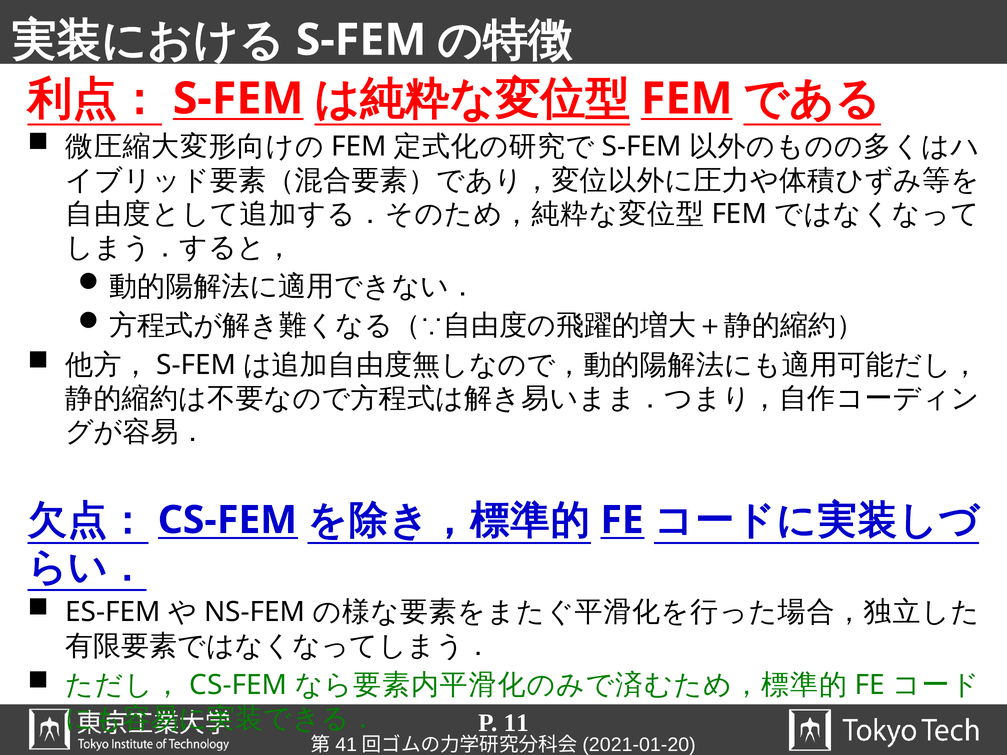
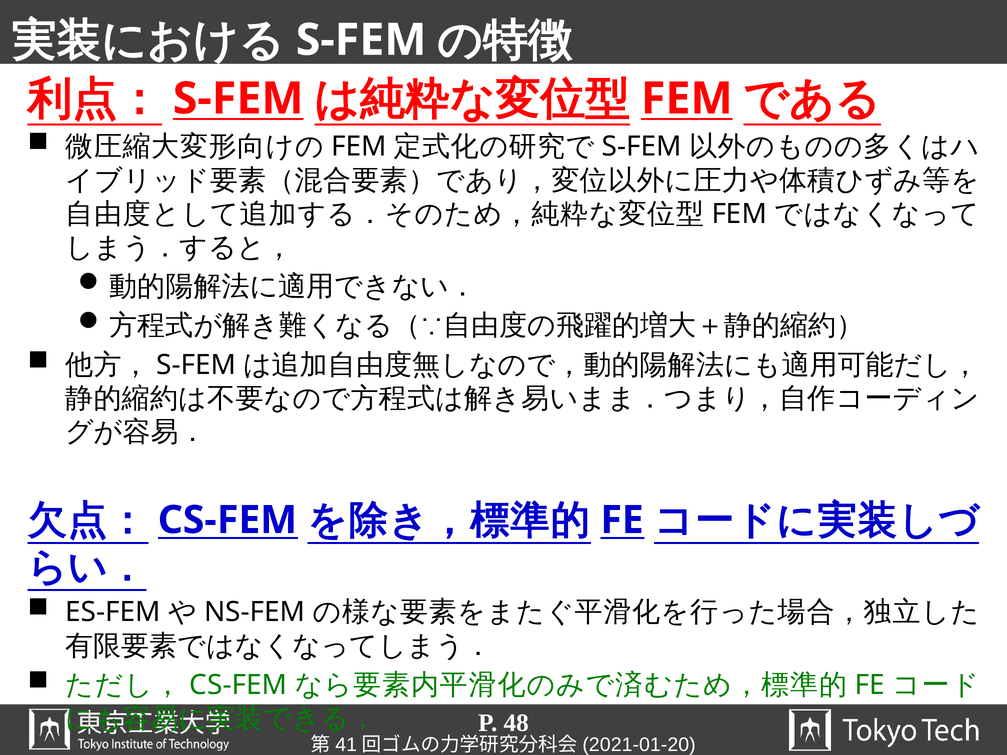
11: 11 -> 48
